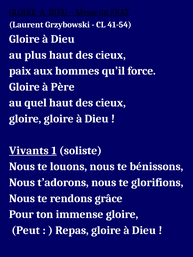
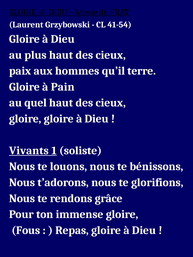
force: force -> terre
Père: Père -> Pain
Peut: Peut -> Fous
